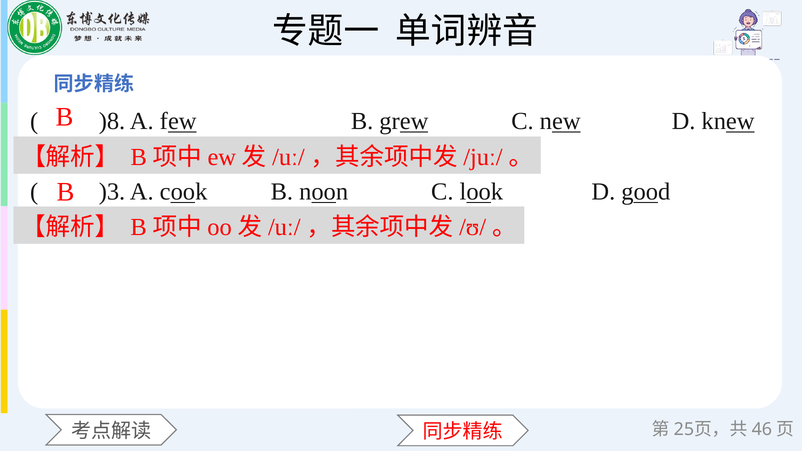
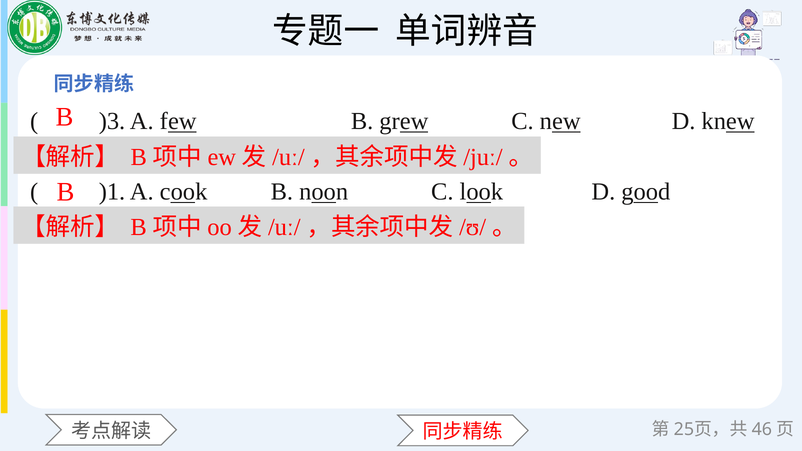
)8: )8 -> )3
)3: )3 -> )1
